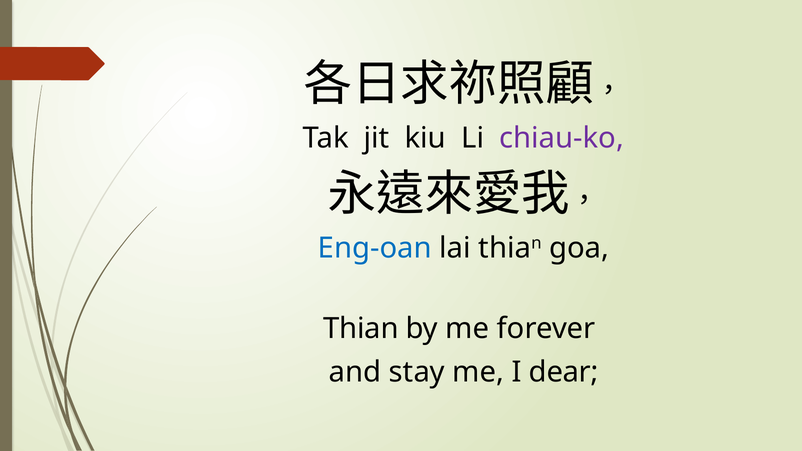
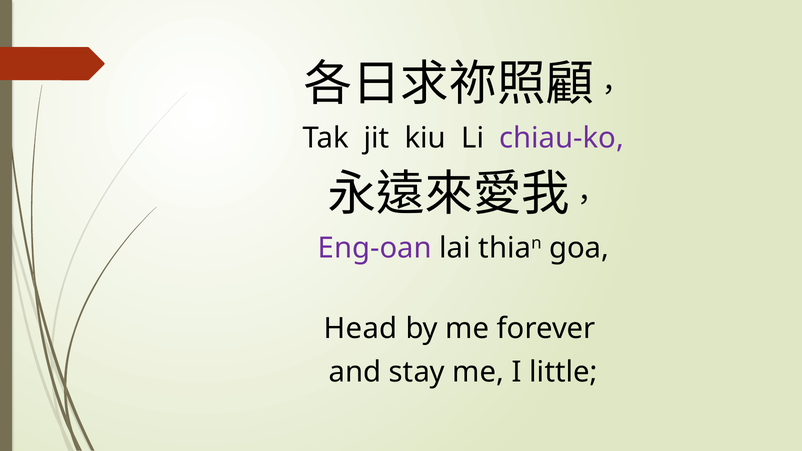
Eng-oan colour: blue -> purple
Thian at (361, 329): Thian -> Head
dear: dear -> little
